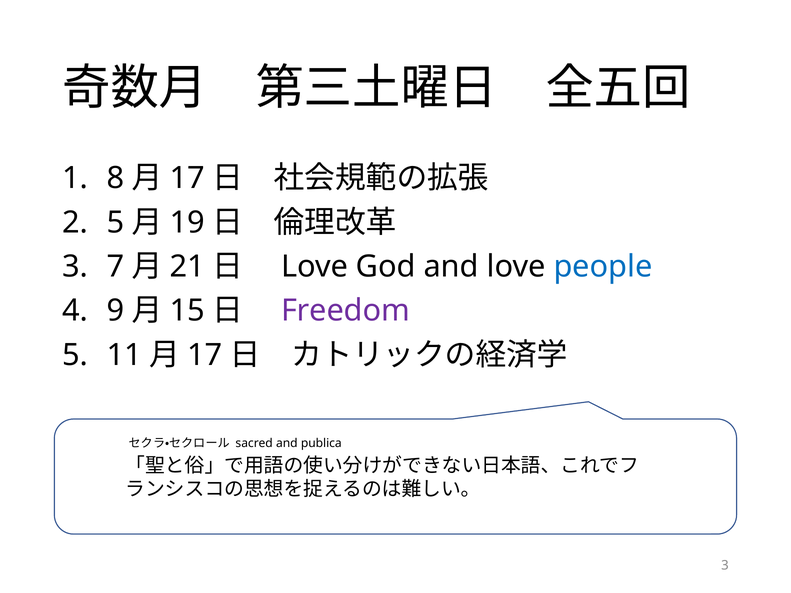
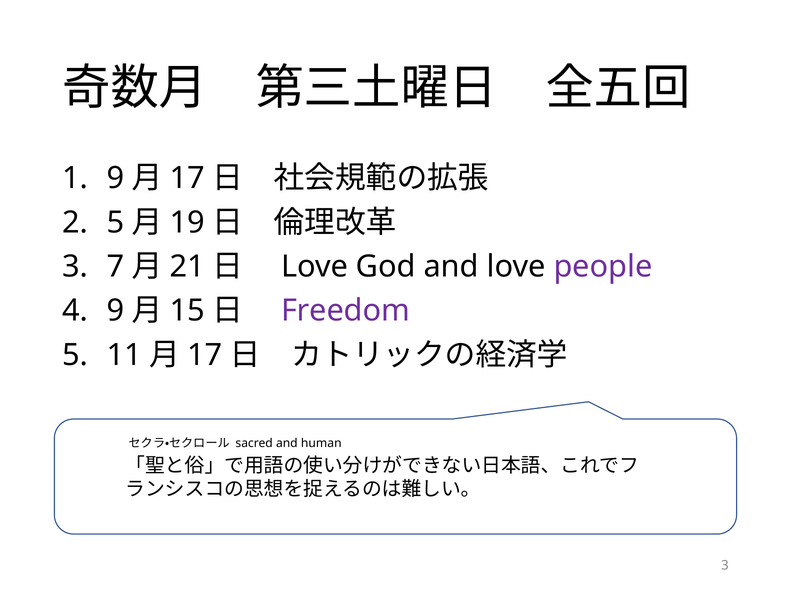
8 at (116, 178): 8 -> 9
people colour: blue -> purple
publica: publica -> human
